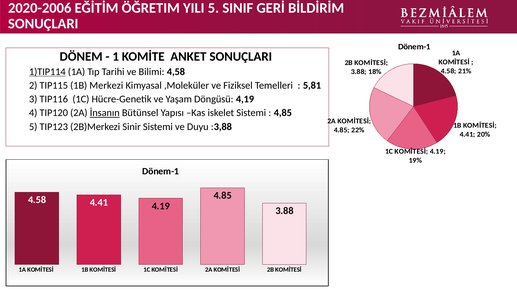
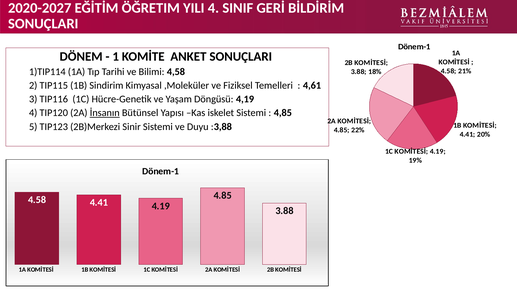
2020-2006: 2020-2006 -> 2020-2027
YILI 5: 5 -> 4
1)TIP114 underline: present -> none
Merkezi: Merkezi -> Sindirim
5,81: 5,81 -> 4,61
